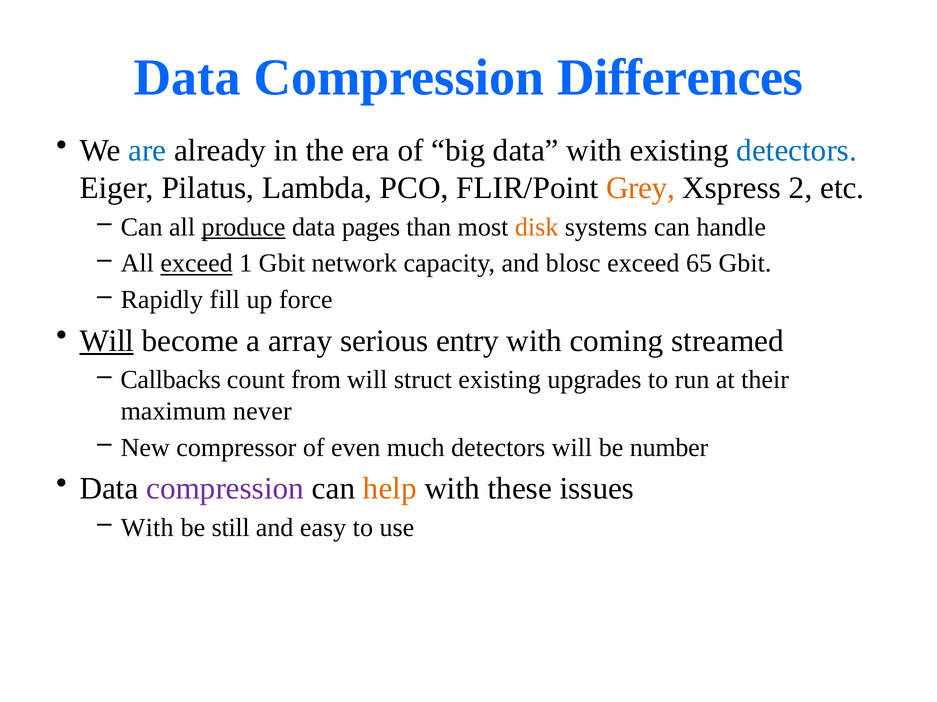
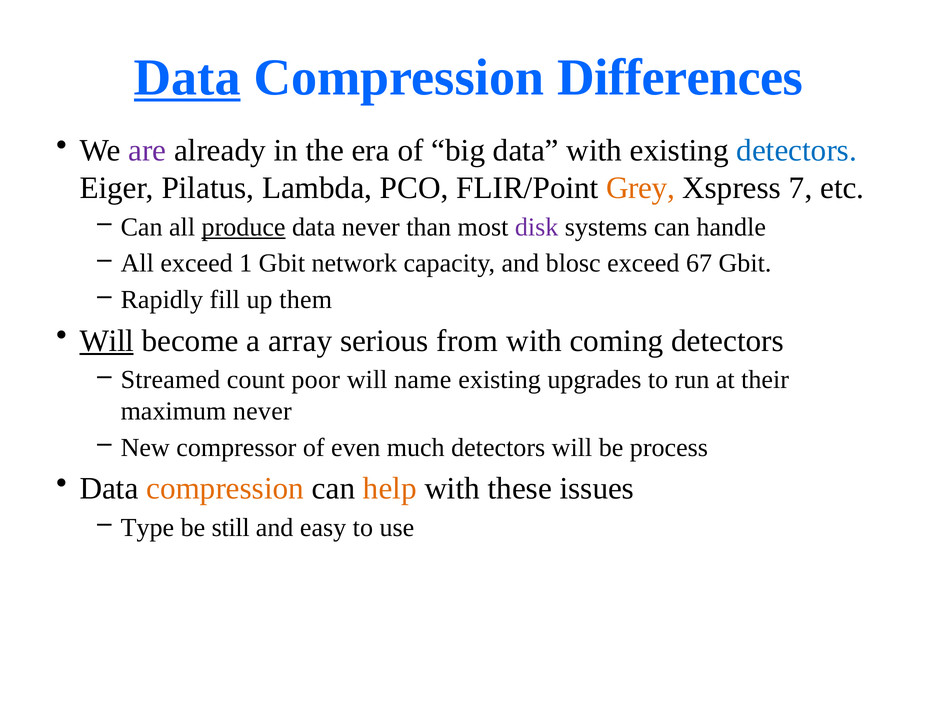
Data at (187, 78) underline: none -> present
are colour: blue -> purple
2: 2 -> 7
data pages: pages -> never
disk colour: orange -> purple
exceed at (197, 264) underline: present -> none
65: 65 -> 67
force: force -> them
entry: entry -> from
coming streamed: streamed -> detectors
Callbacks: Callbacks -> Streamed
from: from -> poor
struct: struct -> name
number: number -> process
compression at (225, 489) colour: purple -> orange
With at (147, 528): With -> Type
